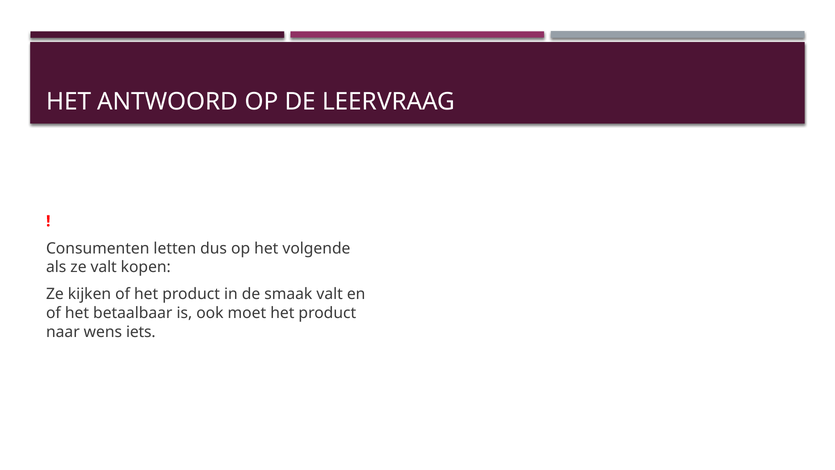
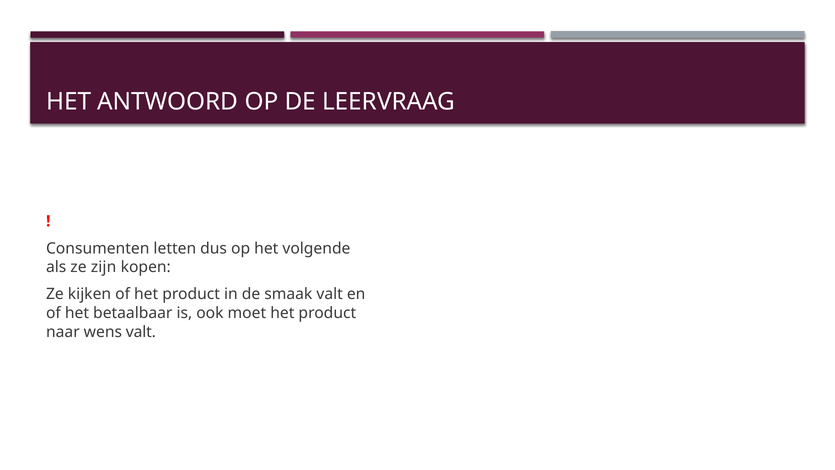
ze valt: valt -> zijn
wens iets: iets -> valt
